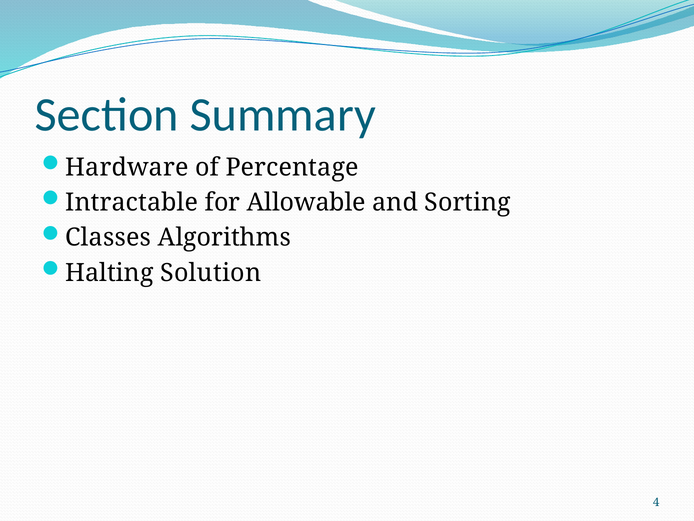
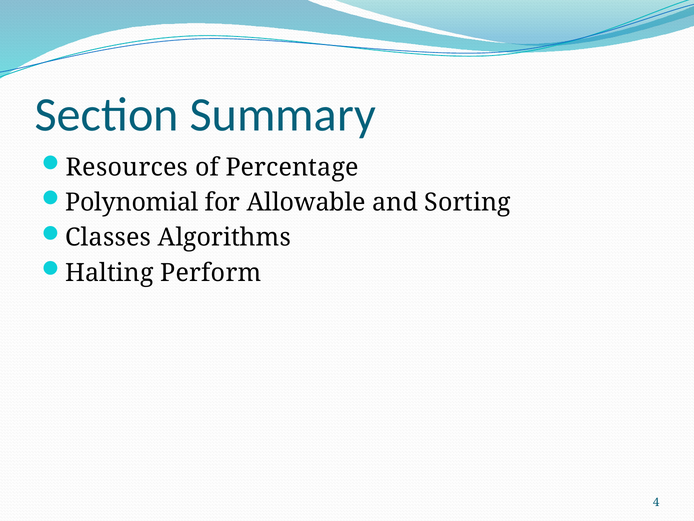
Hardware: Hardware -> Resources
Intractable: Intractable -> Polynomial
Solution: Solution -> Perform
